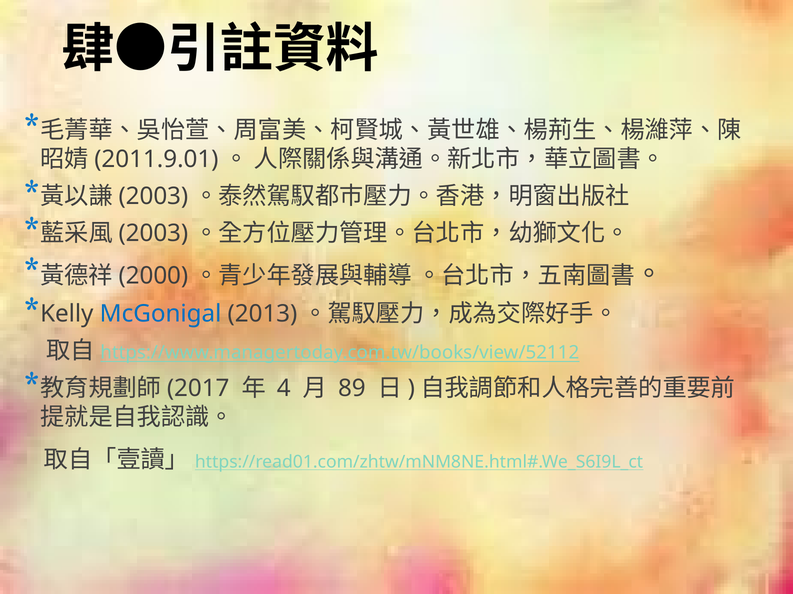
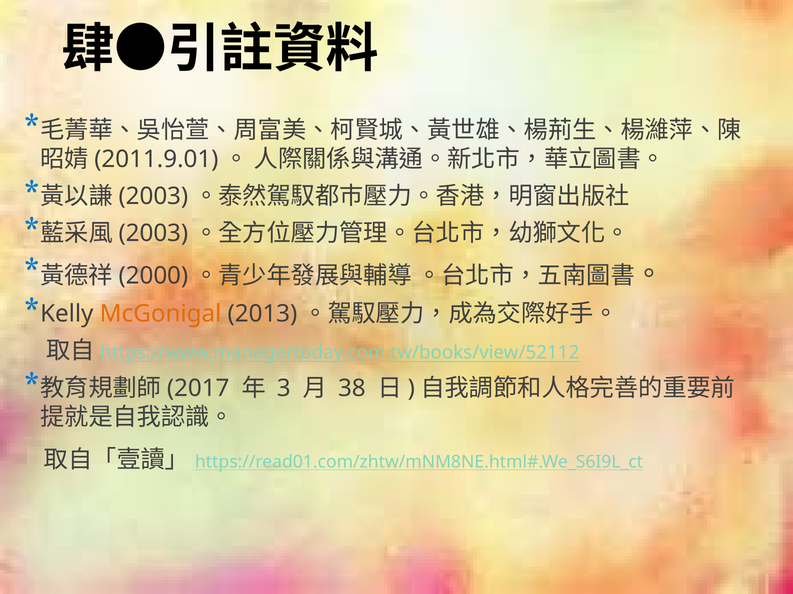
McGonigal colour: blue -> orange
4: 4 -> 3
89: 89 -> 38
